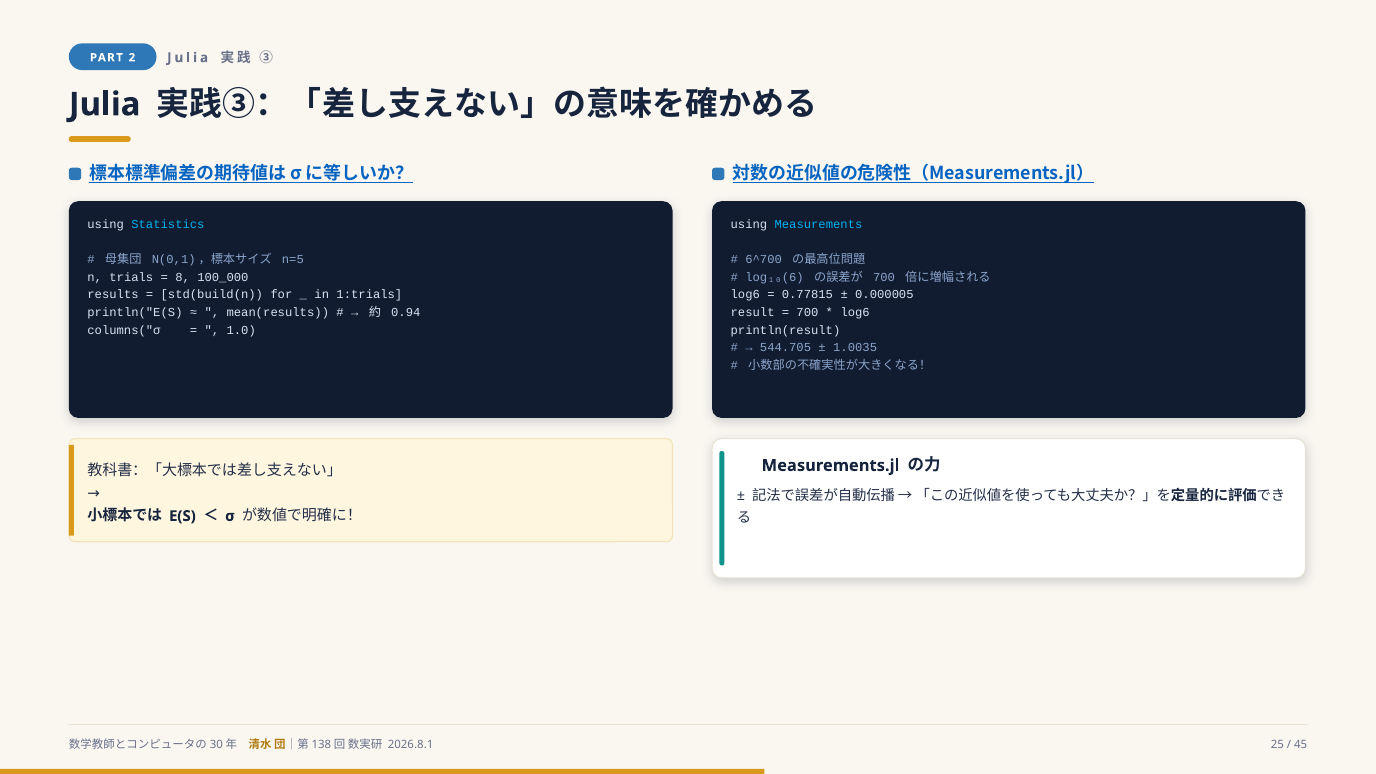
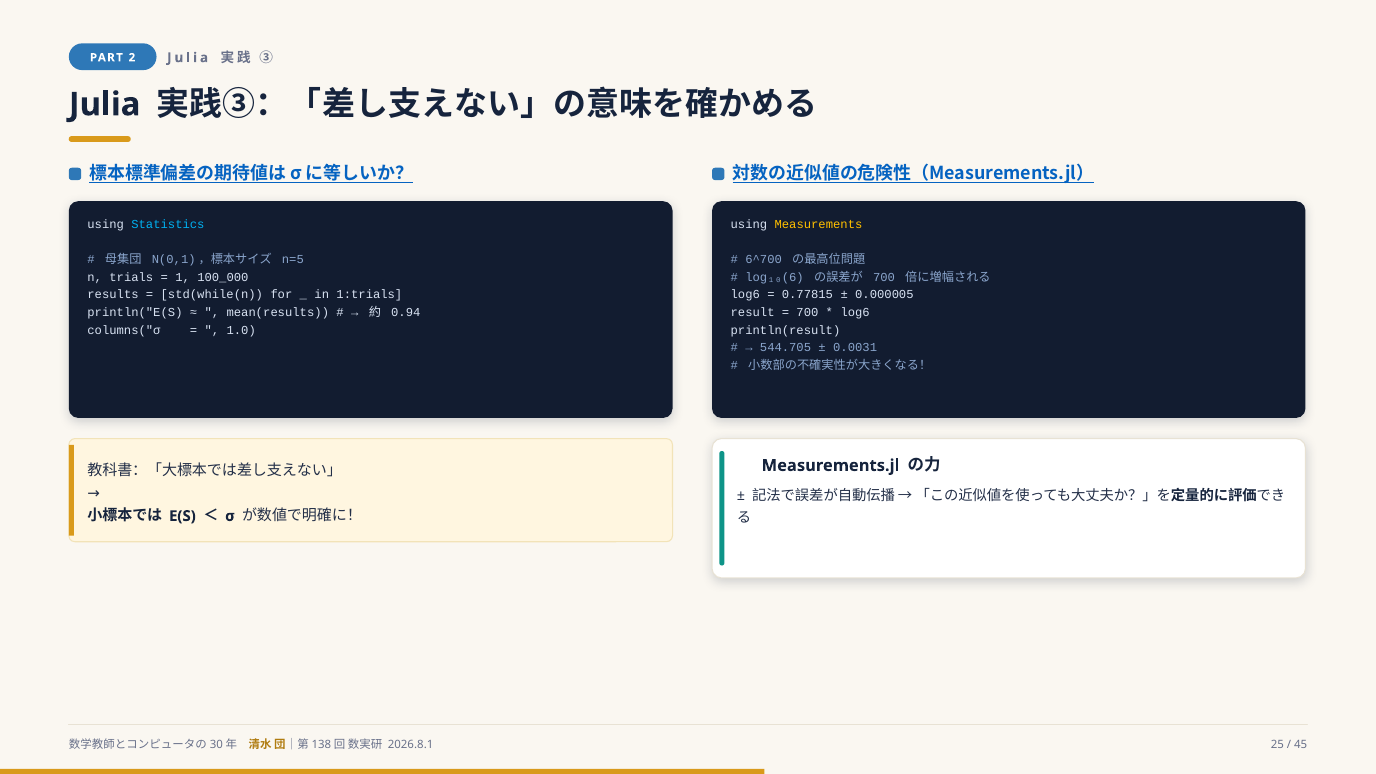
Measurements colour: light blue -> yellow
8: 8 -> 1
std(build(n: std(build(n -> std(while(n
1.0035: 1.0035 -> 0.0031
